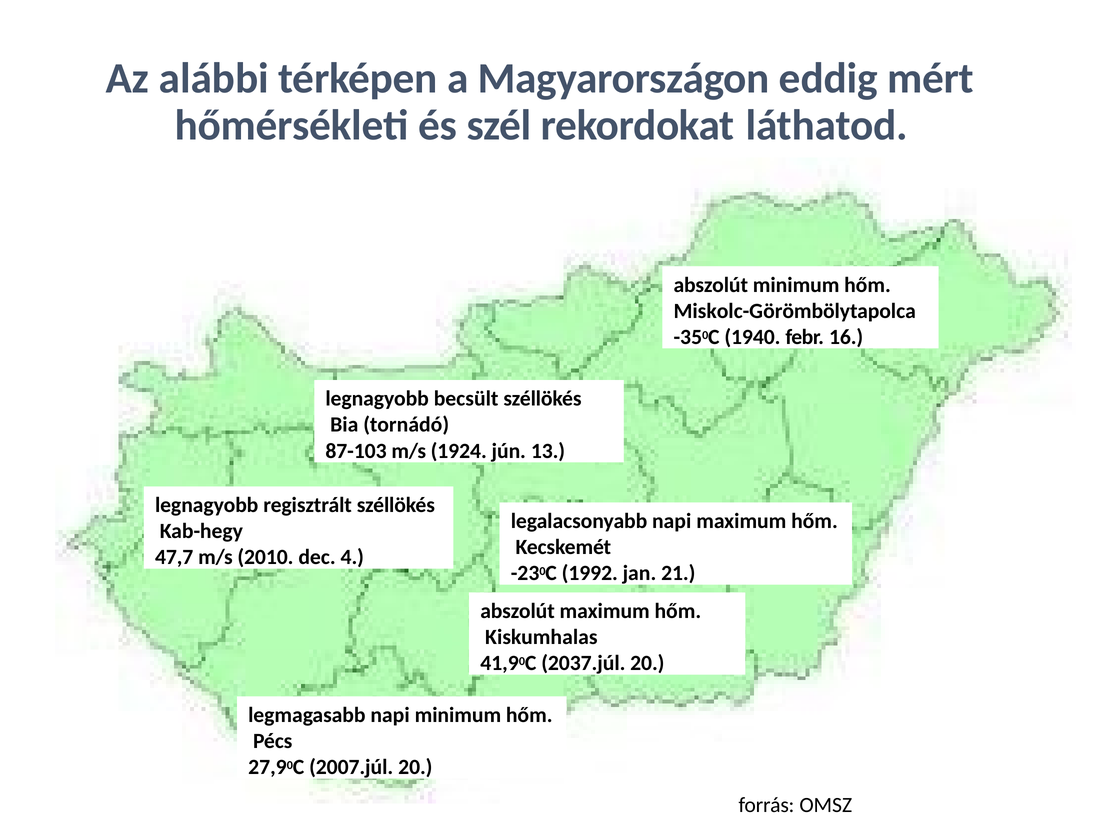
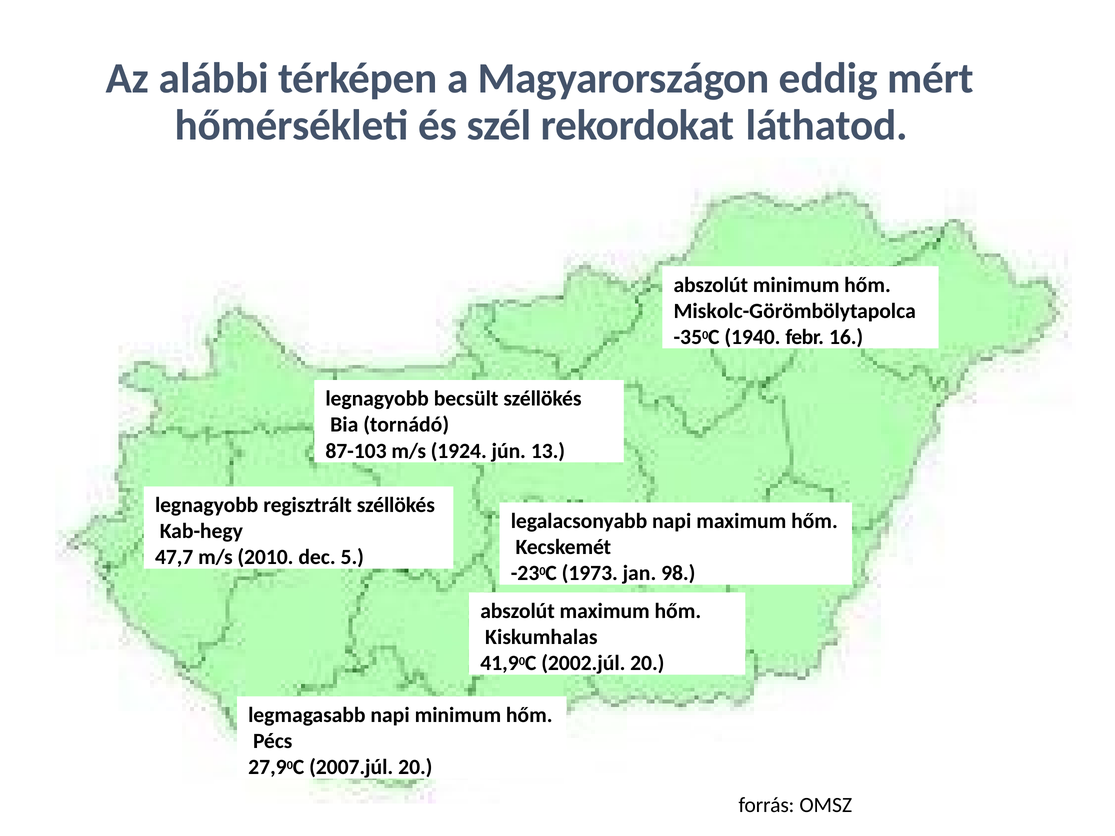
4: 4 -> 5
1992: 1992 -> 1973
21: 21 -> 98
2037.júl: 2037.júl -> 2002.júl
